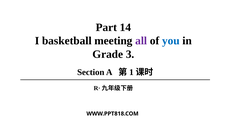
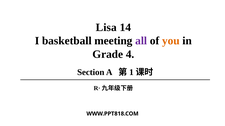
Part: Part -> Lisa
you colour: blue -> orange
3: 3 -> 4
